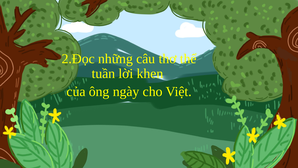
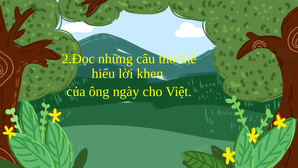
tuần: tuần -> hiểu
